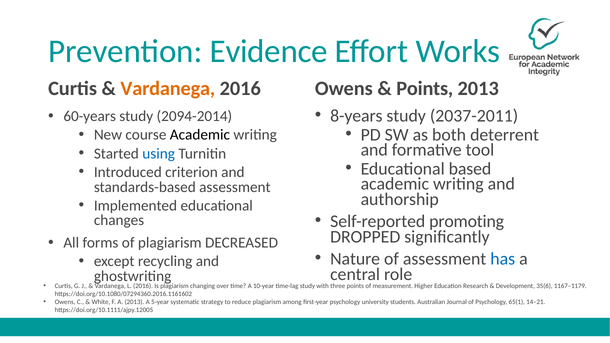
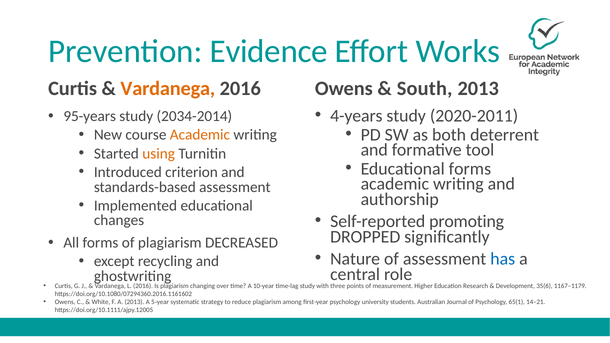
Points at (425, 88): Points -> South
8-years: 8-years -> 4-years
2037-2011: 2037-2011 -> 2020-2011
60-years: 60-years -> 95-years
2094-2014: 2094-2014 -> 2034-2014
Academic at (200, 135) colour: black -> orange
using colour: blue -> orange
Educational based: based -> forms
